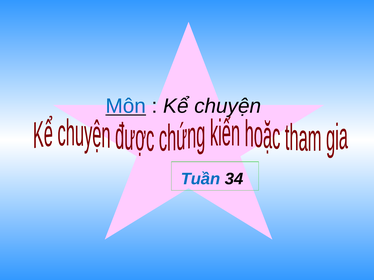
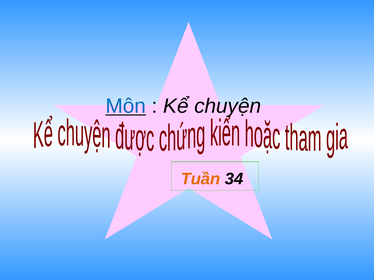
Tuần colour: blue -> orange
